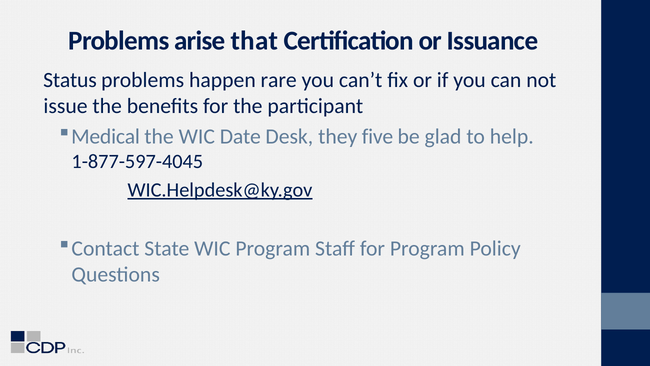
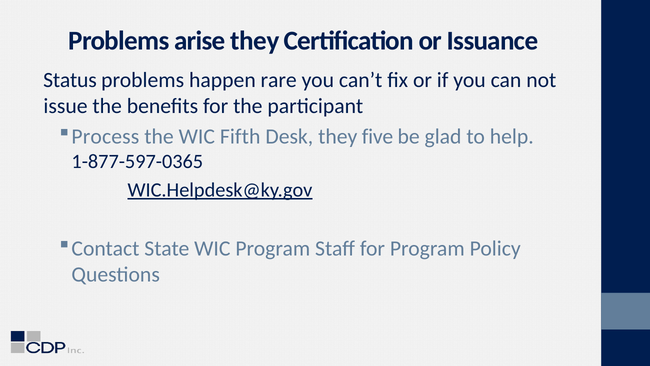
arise that: that -> they
Medical: Medical -> Process
Date: Date -> Fifth
1-877-597-4045: 1-877-597-4045 -> 1-877-597-0365
